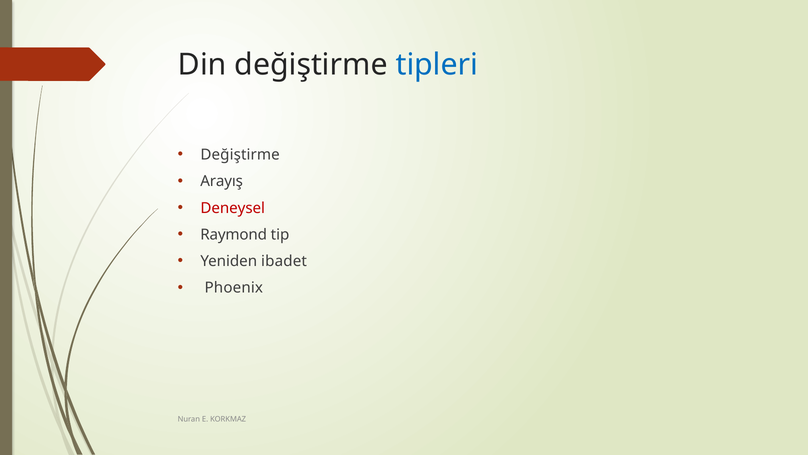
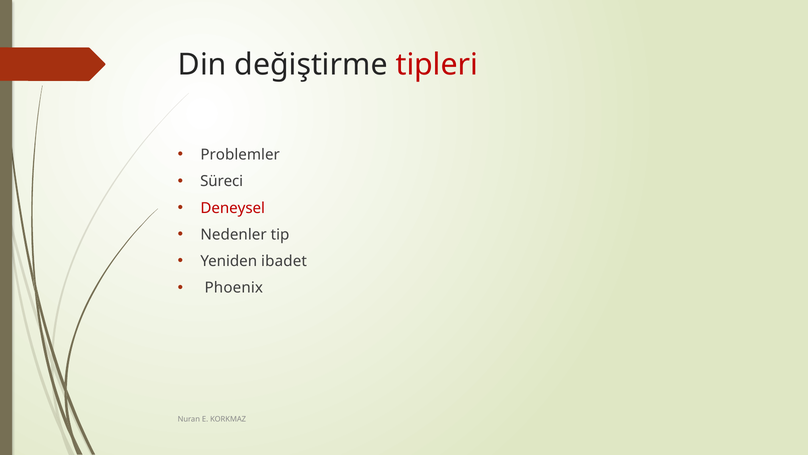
tipleri colour: blue -> red
Değiştirme at (240, 155): Değiştirme -> Problemler
Arayış: Arayış -> Süreci
Raymond: Raymond -> Nedenler
